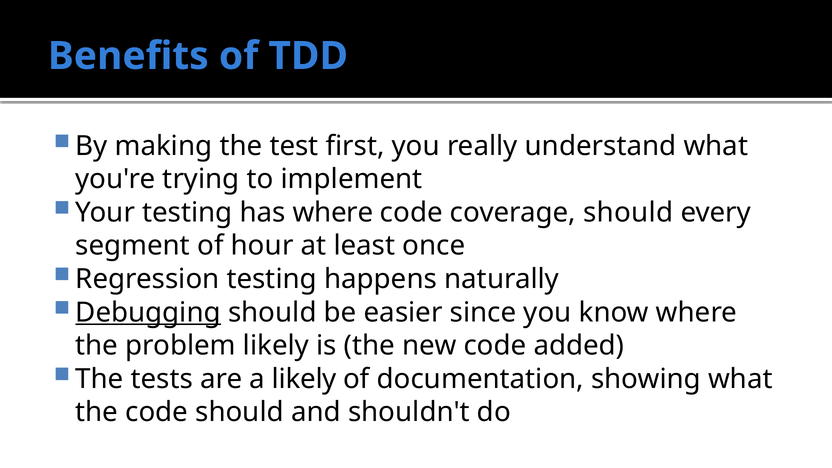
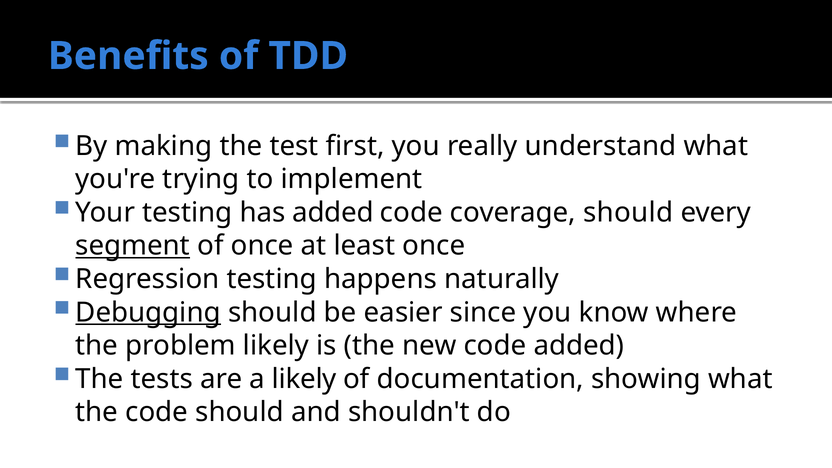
has where: where -> added
segment underline: none -> present
of hour: hour -> once
